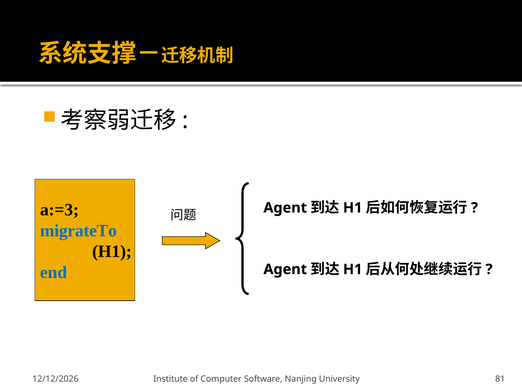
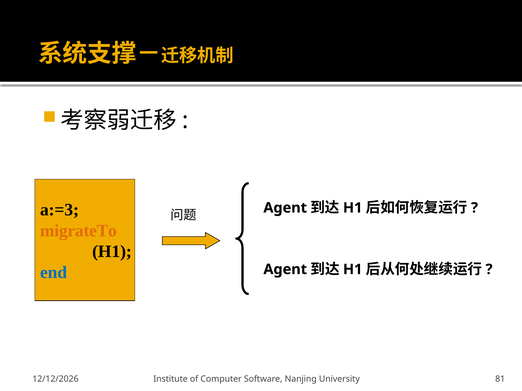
migrateTo colour: blue -> orange
